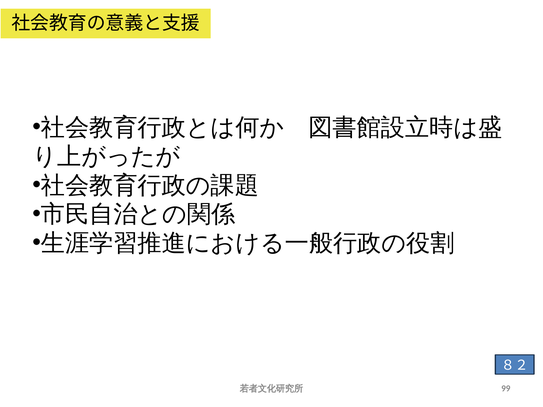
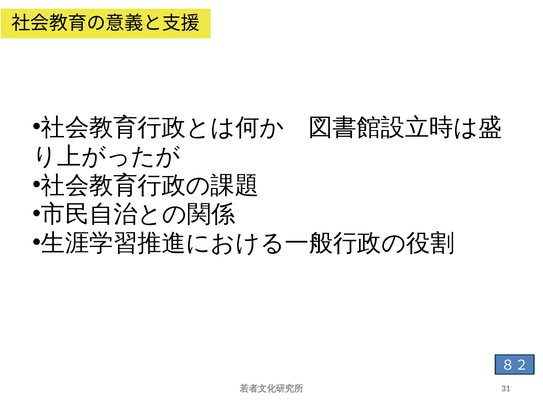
99: 99 -> 31
